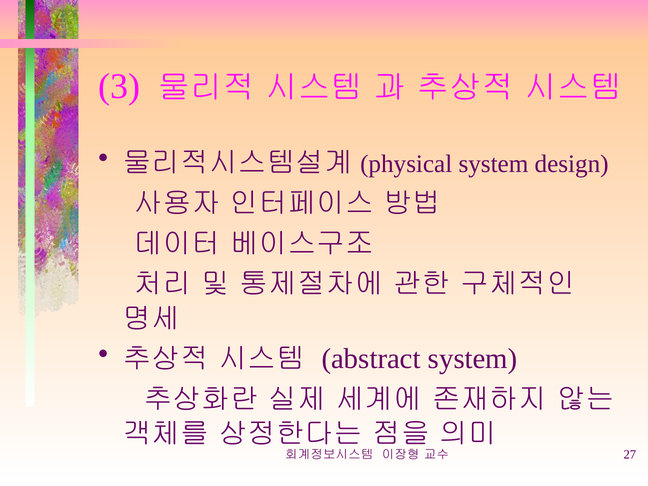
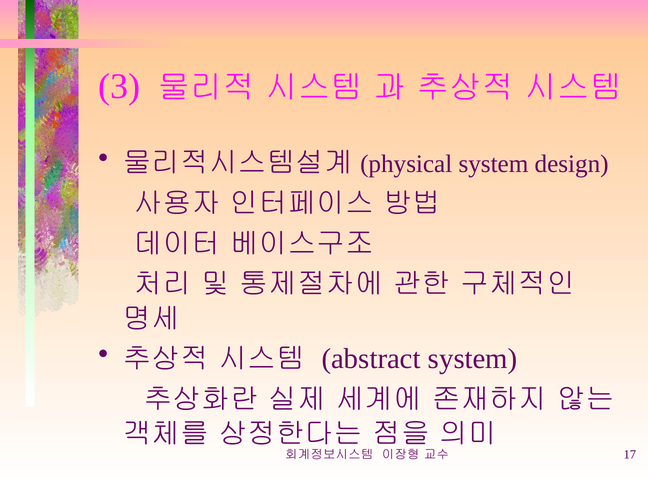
27: 27 -> 17
